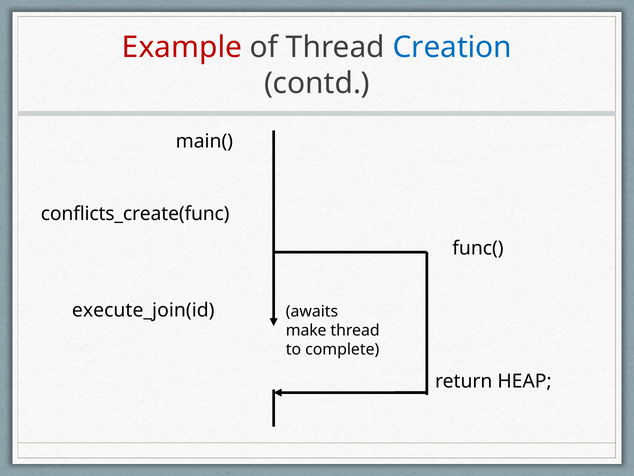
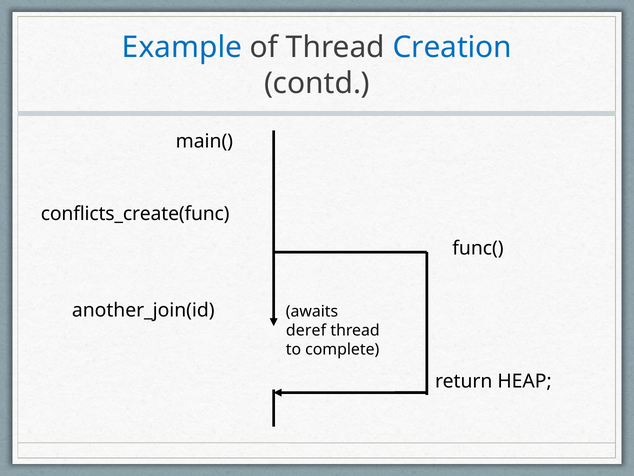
Example colour: red -> blue
execute_join(id: execute_join(id -> another_join(id
make: make -> deref
